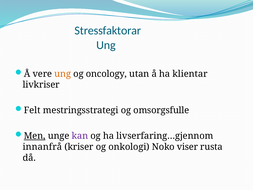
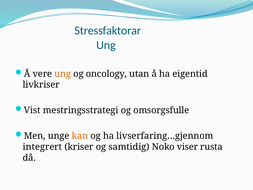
klientar: klientar -> eigentid
Felt: Felt -> Vist
Men underline: present -> none
kan colour: purple -> orange
innanfrå: innanfrå -> integrert
onkologi: onkologi -> samtidig
